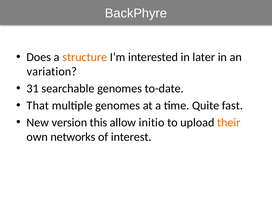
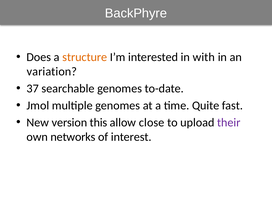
later: later -> with
31: 31 -> 37
That: That -> Jmol
initio: initio -> close
their colour: orange -> purple
